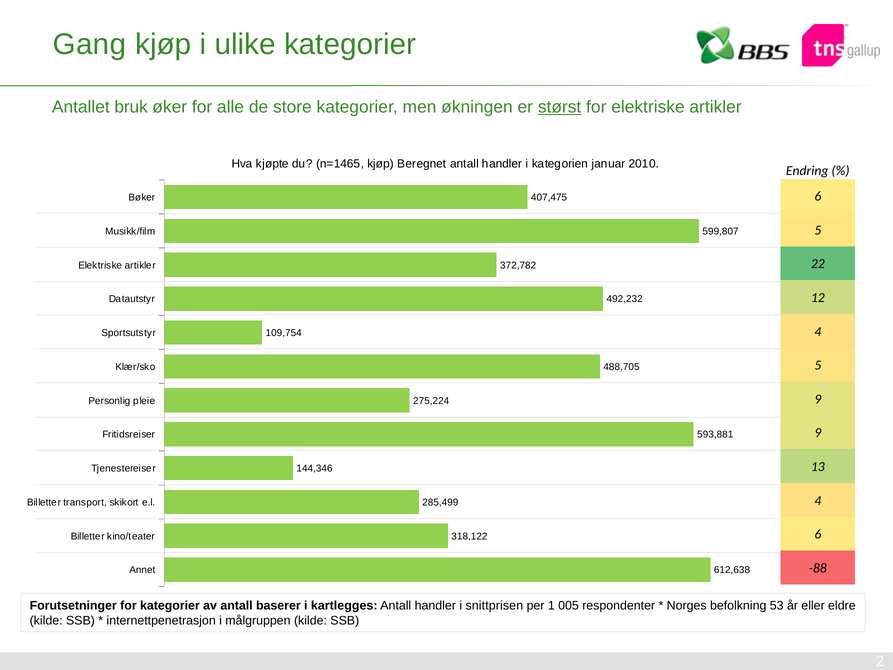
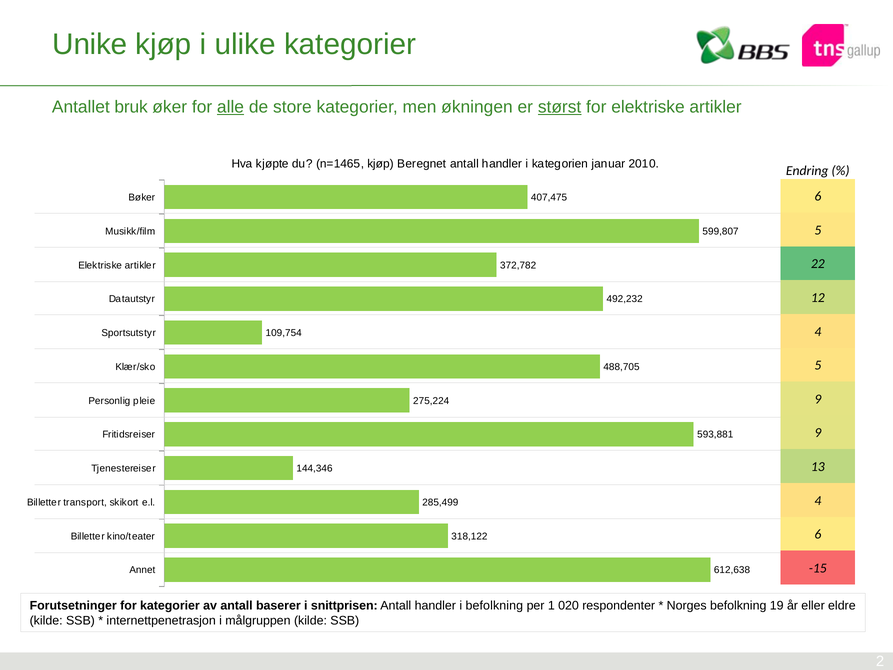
Gang: Gang -> Unike
alle underline: none -> present
-88: -88 -> -15
kartlegges: kartlegges -> snittprisen
i snittprisen: snittprisen -> befolkning
005: 005 -> 020
53: 53 -> 19
